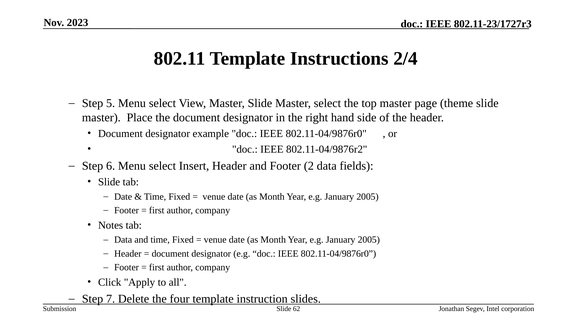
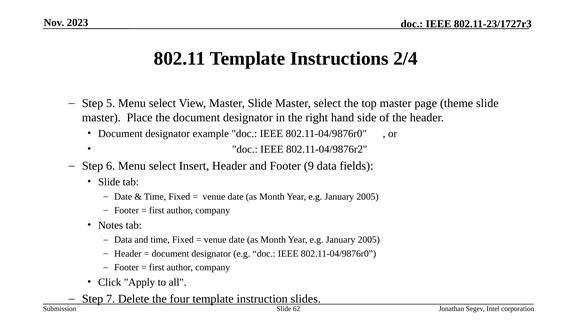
2: 2 -> 9
